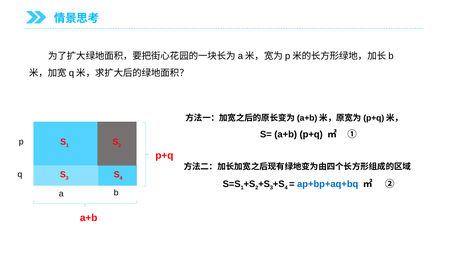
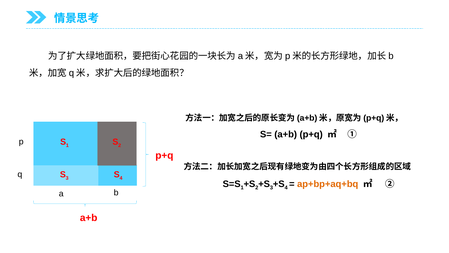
ap+bp+aq+bq colour: blue -> orange
